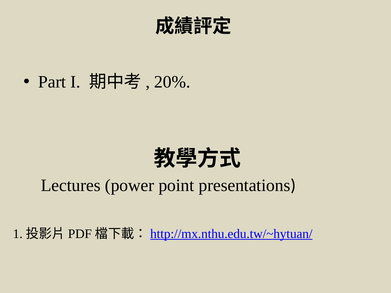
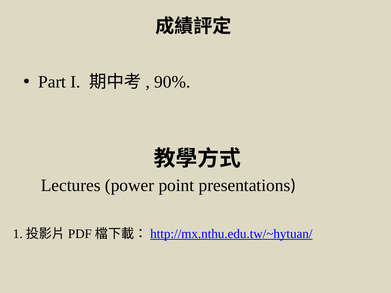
20%: 20% -> 90%
